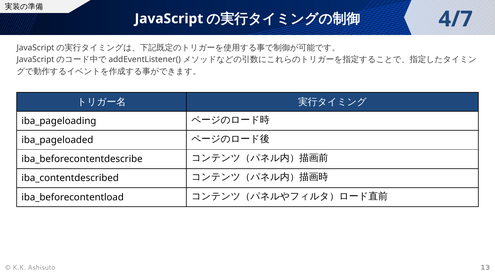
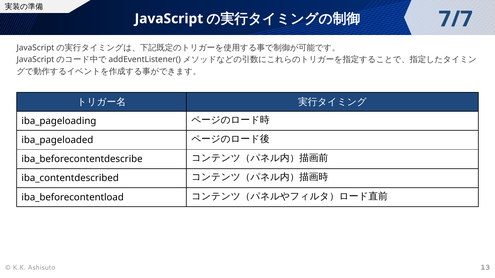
4/7: 4/7 -> 7/7
